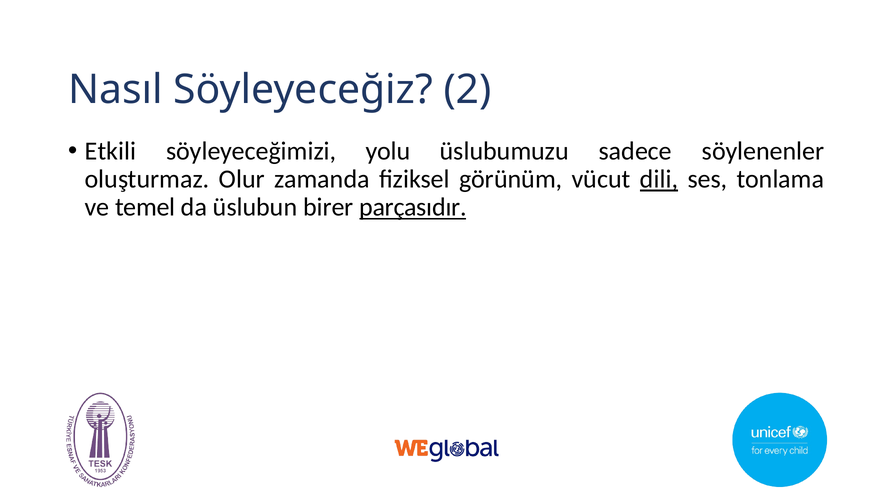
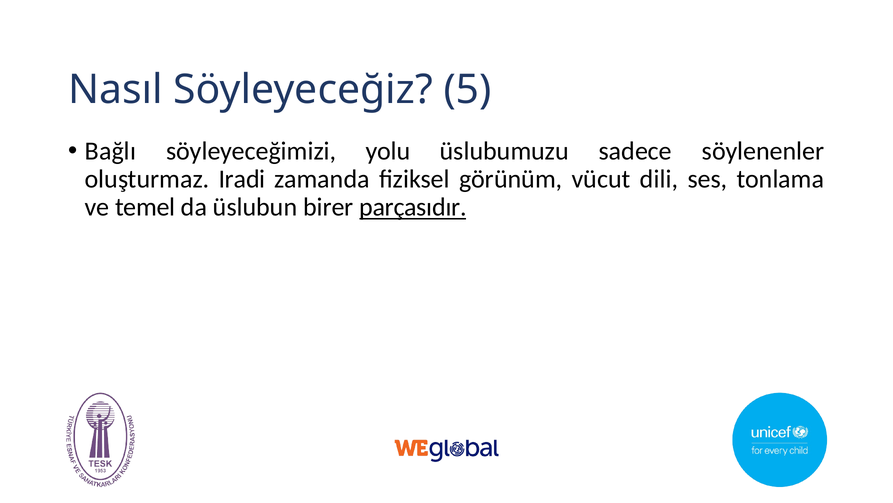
2: 2 -> 5
Etkili: Etkili -> Bağlı
Olur: Olur -> Iradi
dili underline: present -> none
